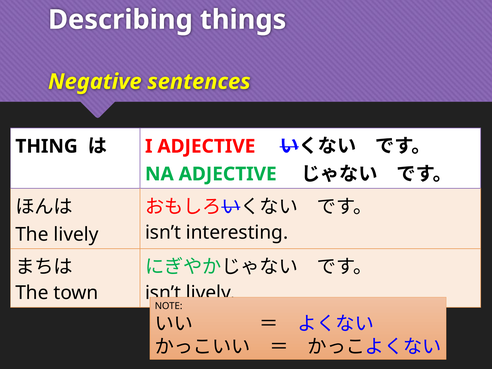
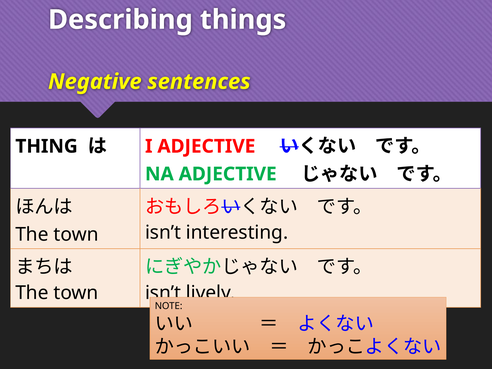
lively at (76, 234): lively -> town
